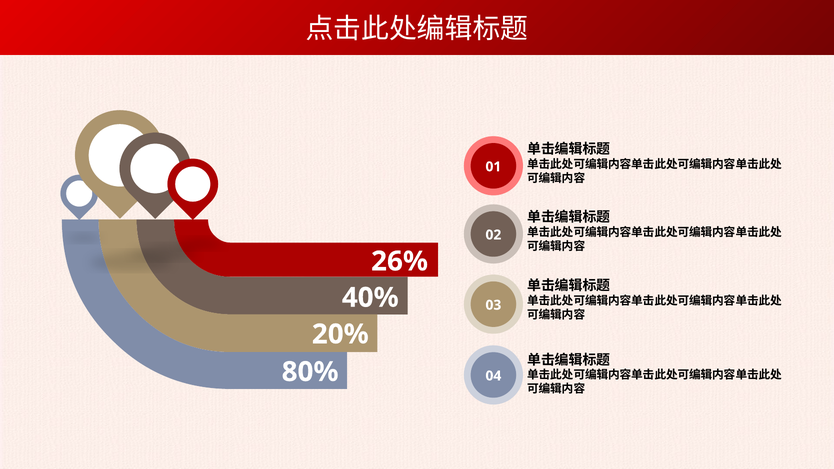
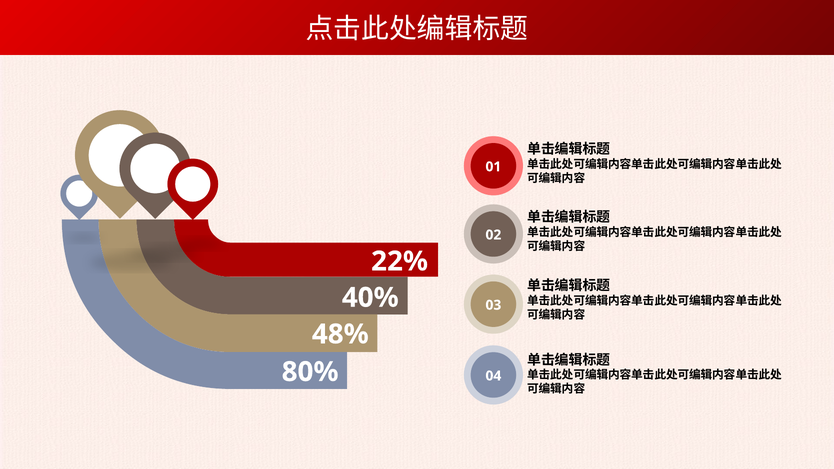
26%: 26% -> 22%
20%: 20% -> 48%
